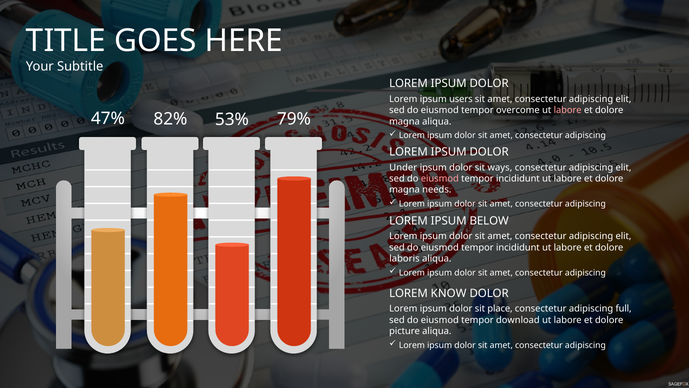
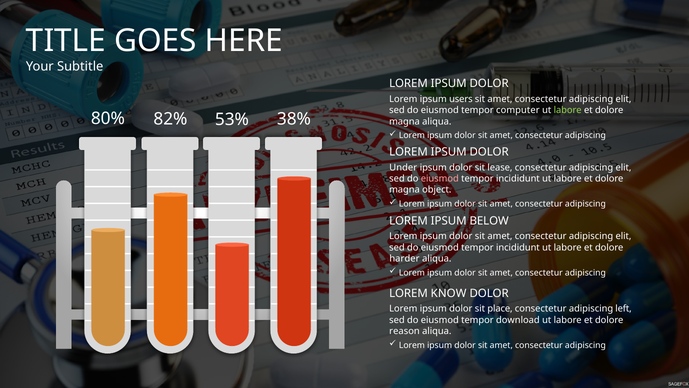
overcome: overcome -> computer
labore at (568, 110) colour: pink -> light green
47%: 47% -> 80%
79%: 79% -> 38%
ways: ways -> lease
needs: needs -> object
laboris: laboris -> harder
full: full -> left
picture: picture -> reason
